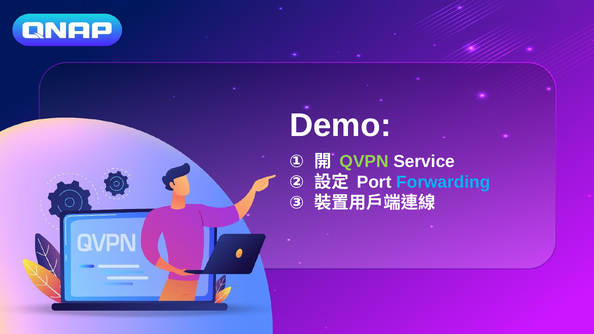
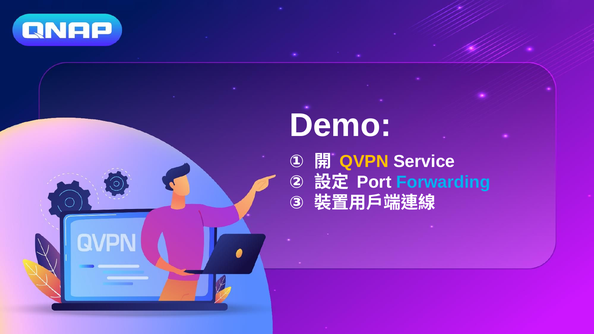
QVPN colour: light green -> yellow
